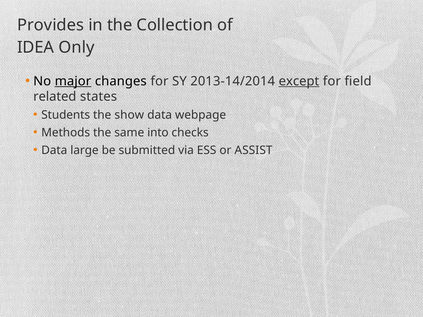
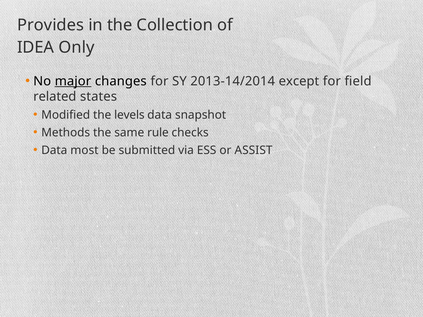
except underline: present -> none
Students: Students -> Modified
show: show -> levels
webpage: webpage -> snapshot
into: into -> rule
large: large -> most
